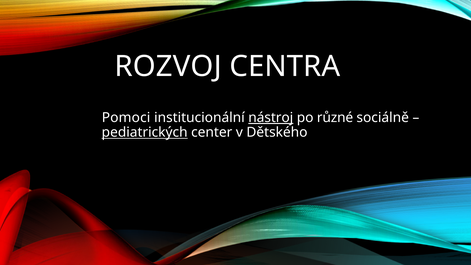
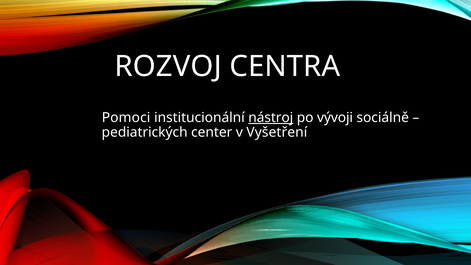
různé: různé -> vývoji
pediatrických underline: present -> none
Dětského: Dětského -> Vyšetření
